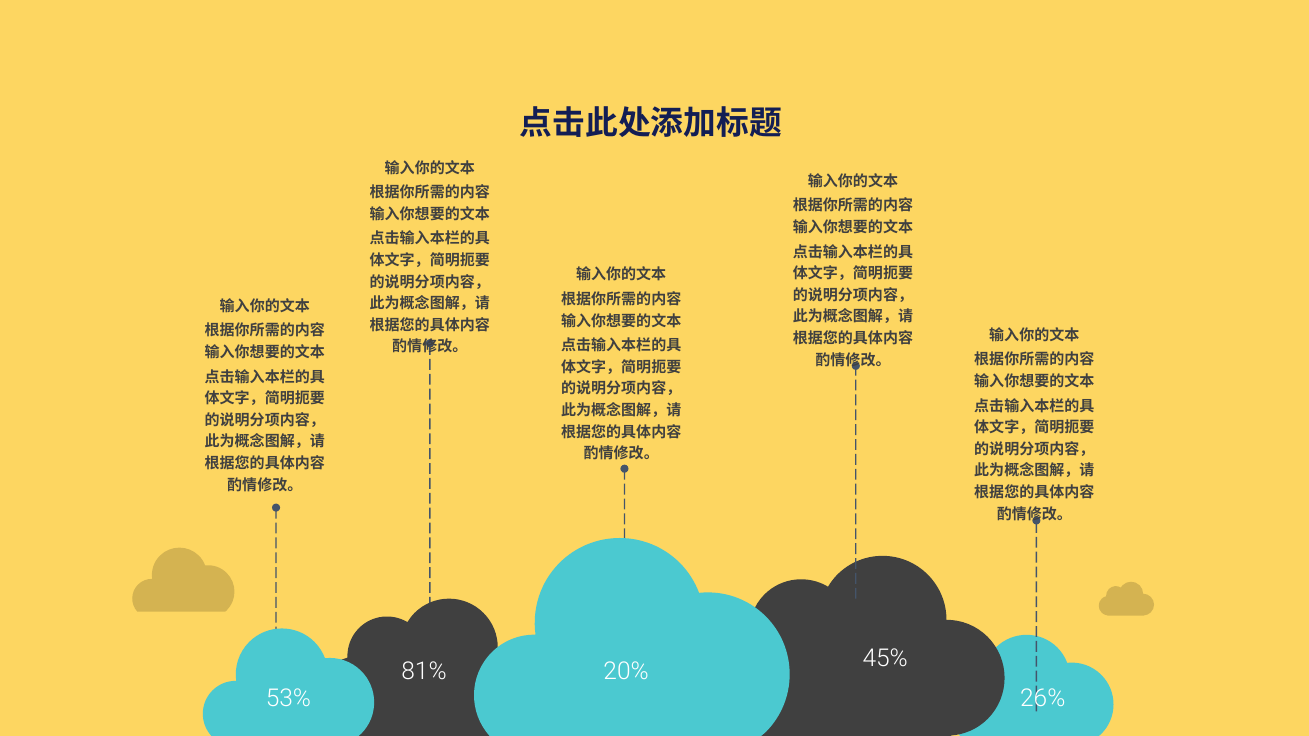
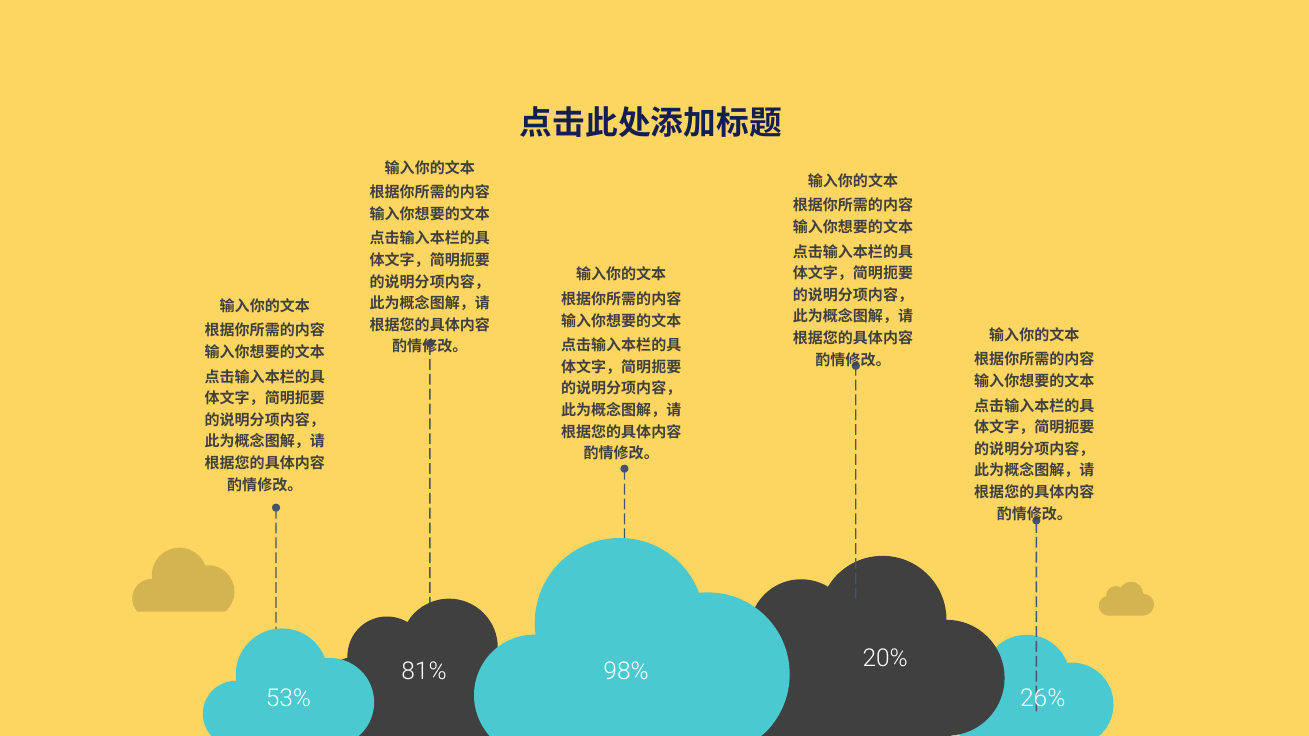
45%: 45% -> 20%
20%: 20% -> 98%
